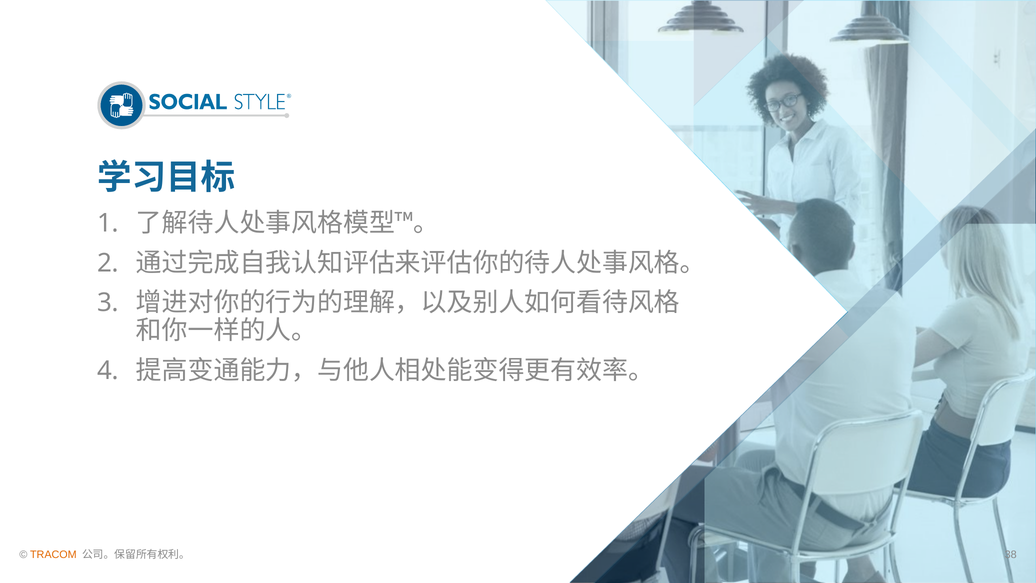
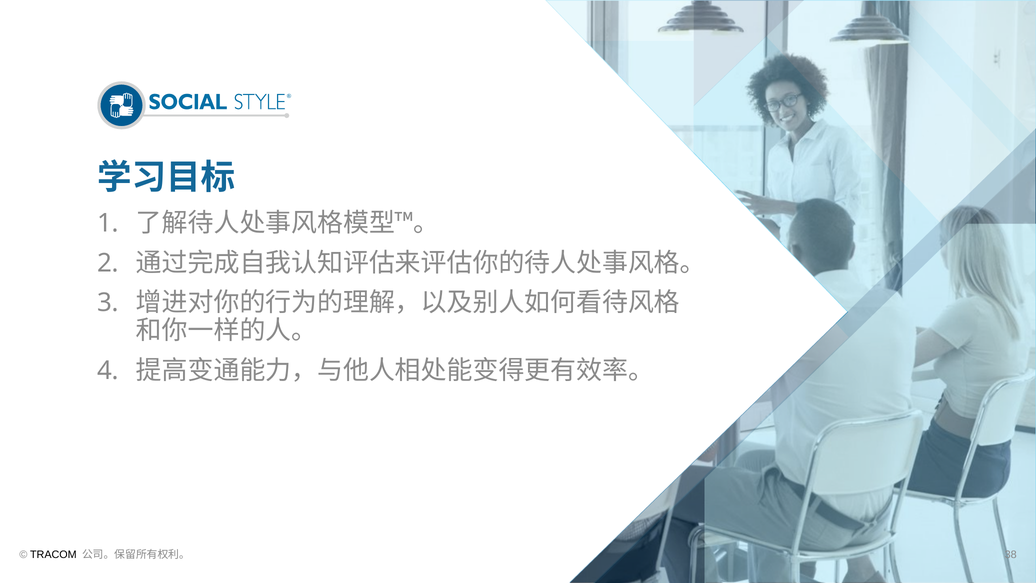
TRACOM colour: orange -> black
